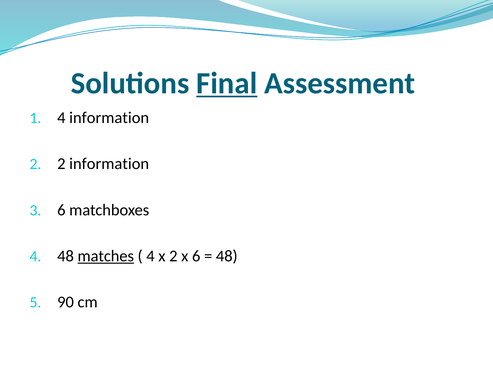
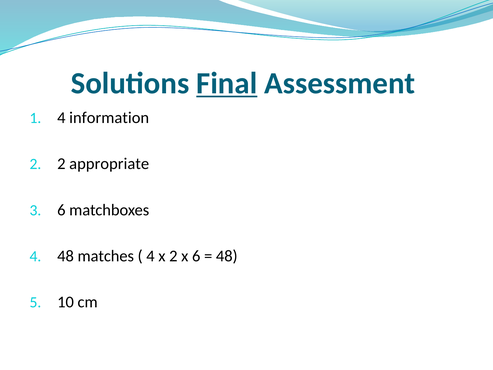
2 information: information -> appropriate
matches underline: present -> none
90: 90 -> 10
